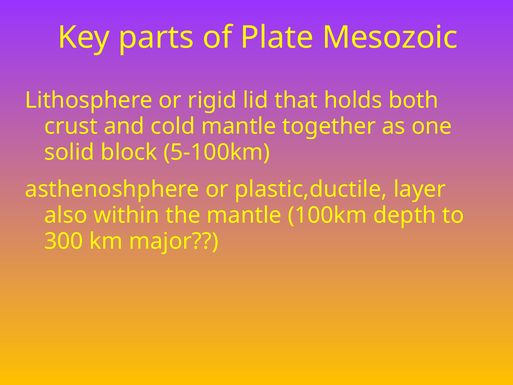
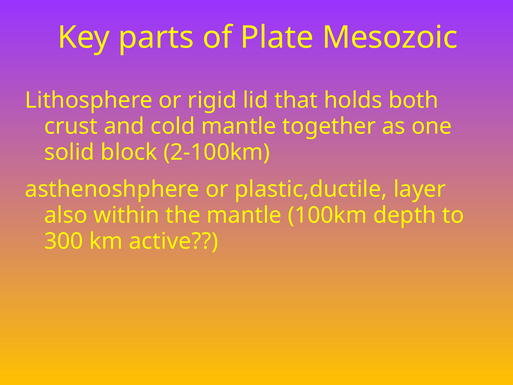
5-100km: 5-100km -> 2-100km
major: major -> active
